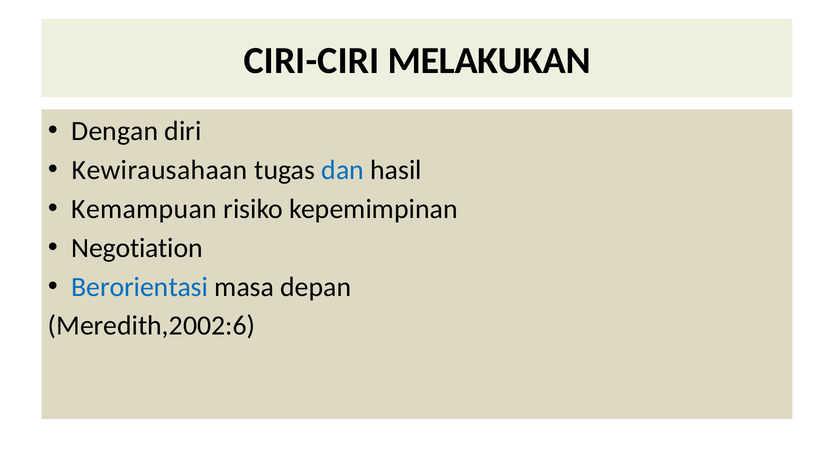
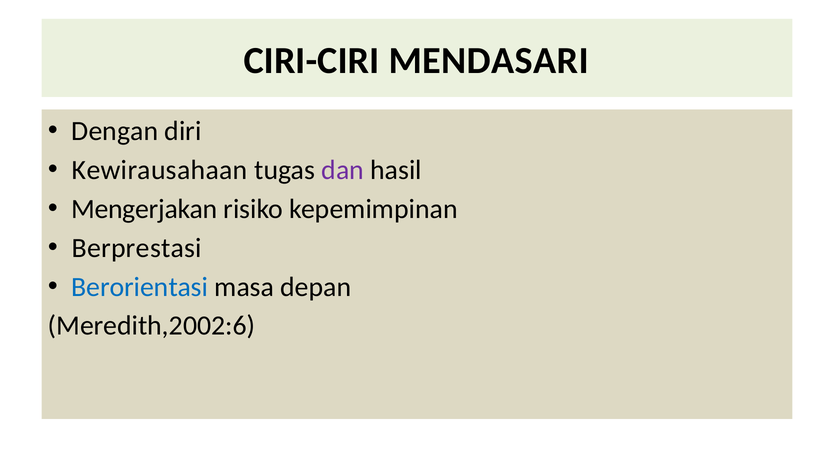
MELAKUKAN: MELAKUKAN -> MENDASARI
dan colour: blue -> purple
Kemampuan: Kemampuan -> Mengerjakan
Negotiation: Negotiation -> Berprestasi
